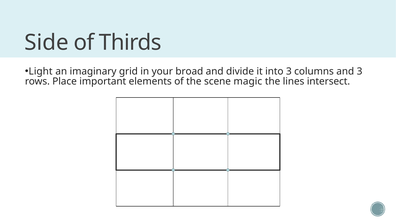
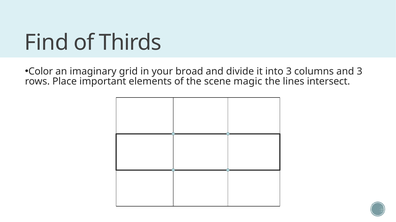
Side: Side -> Find
Light: Light -> Color
